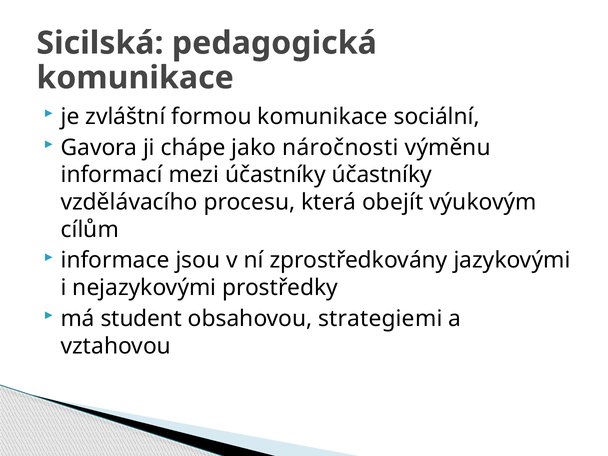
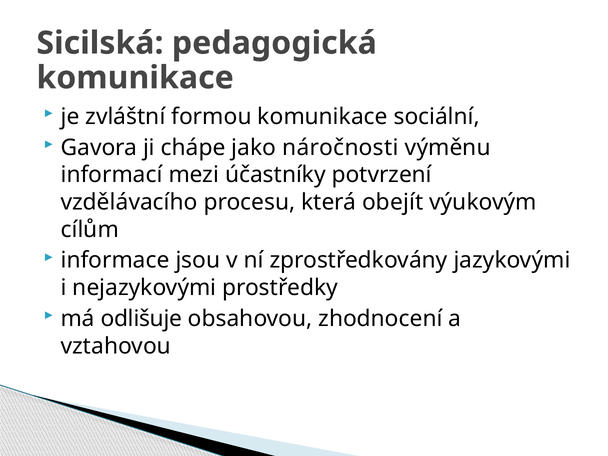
účastníky účastníky: účastníky -> potvrzení
student: student -> odlišuje
strategiemi: strategiemi -> zhodnocení
